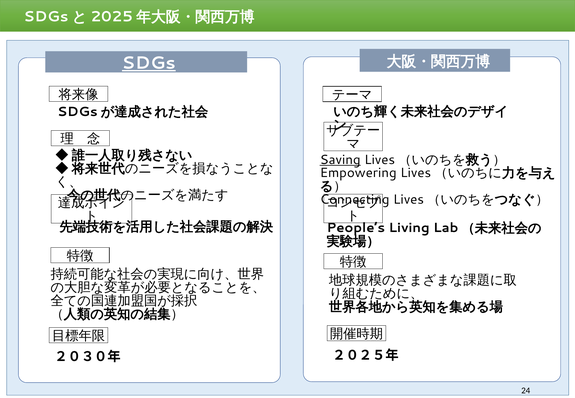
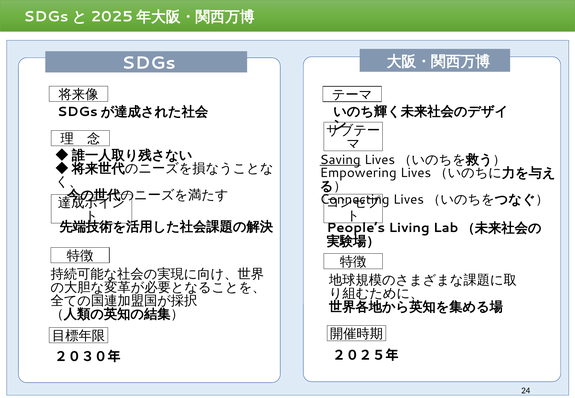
SDGs underline: present -> none
